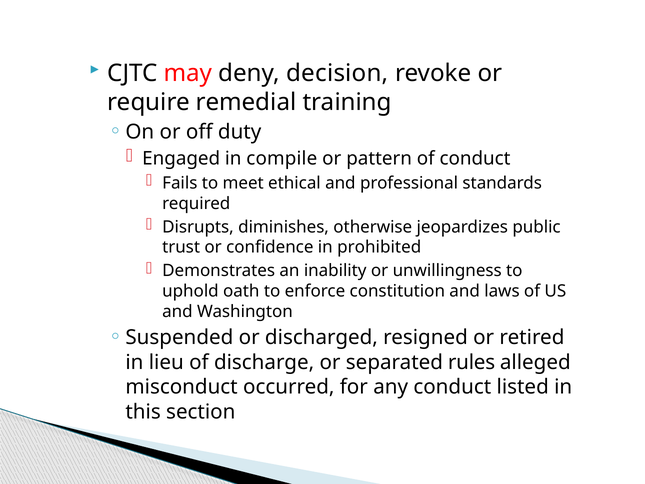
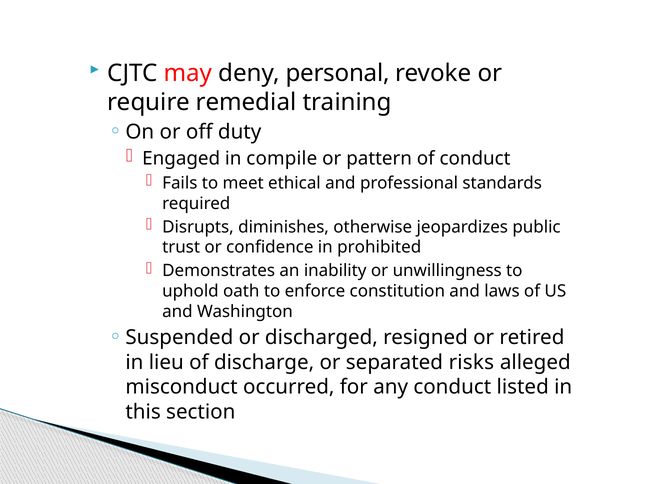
decision: decision -> personal
rules: rules -> risks
